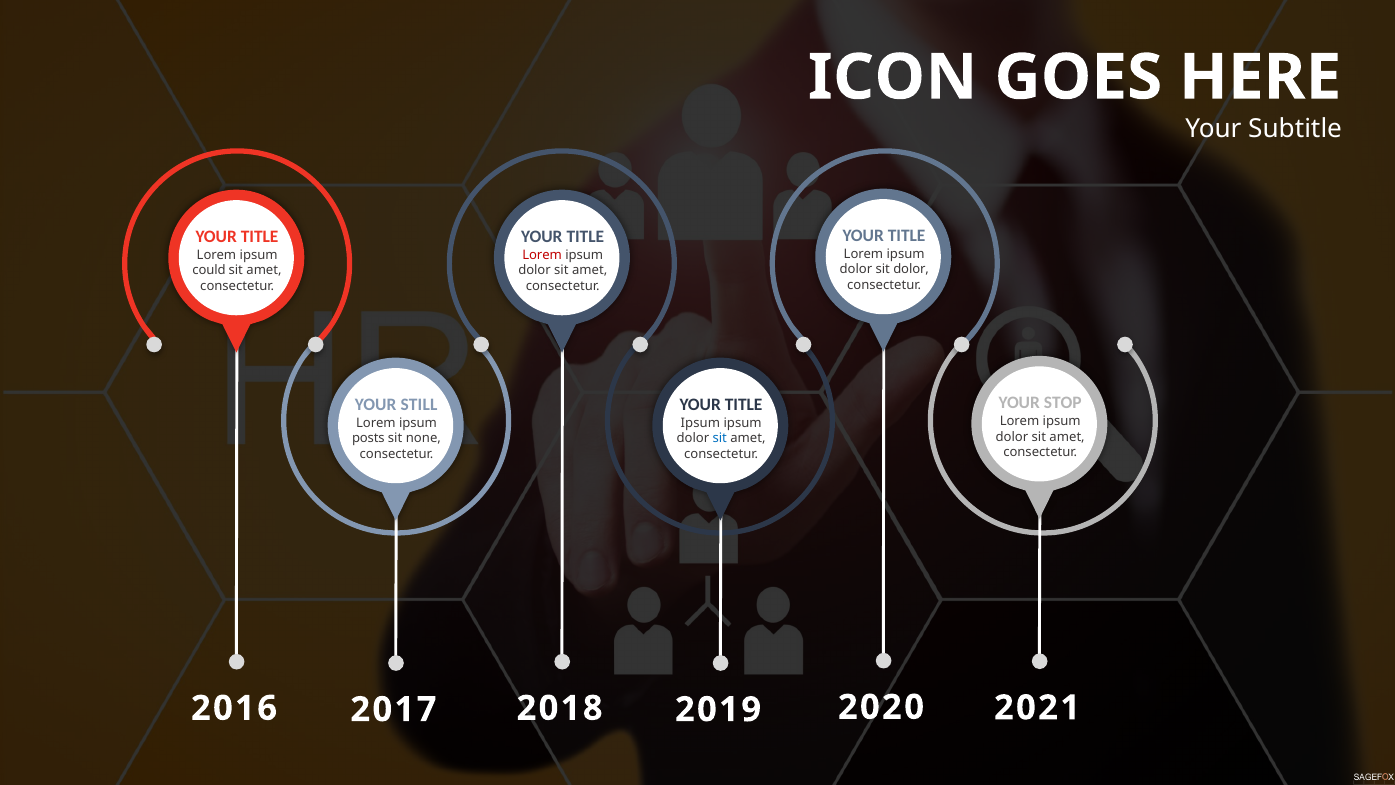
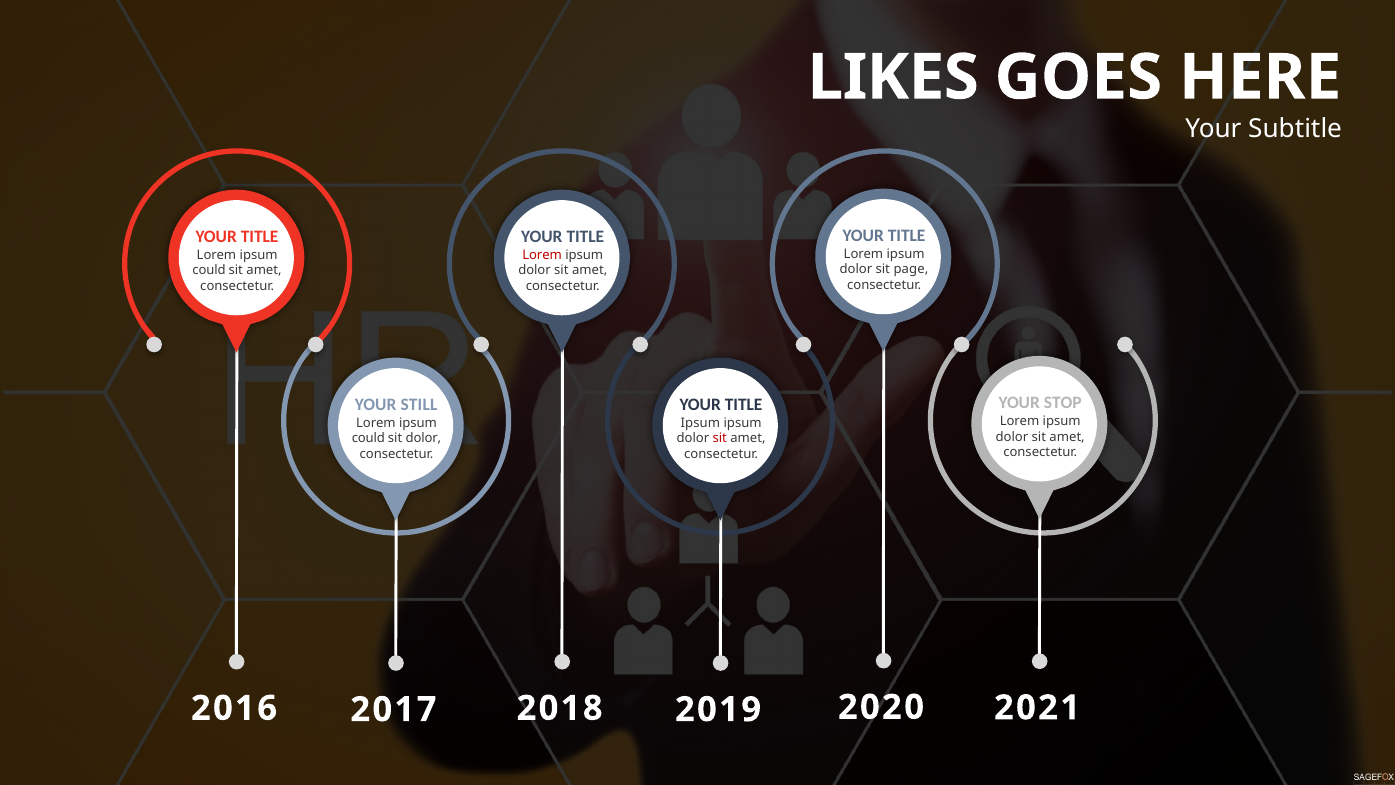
ICON: ICON -> LIKES
sit dolor: dolor -> page
posts at (368, 438): posts -> could
sit none: none -> dolor
sit at (720, 438) colour: blue -> red
